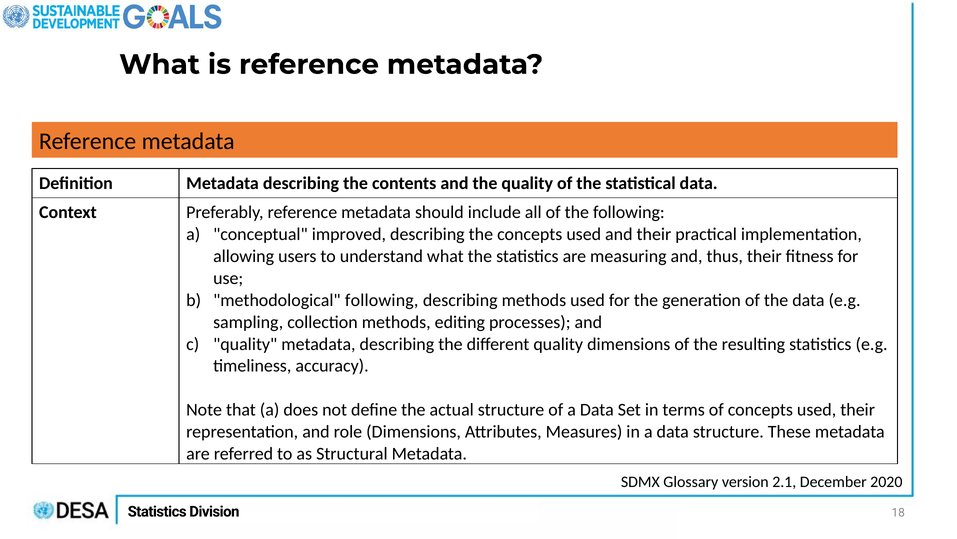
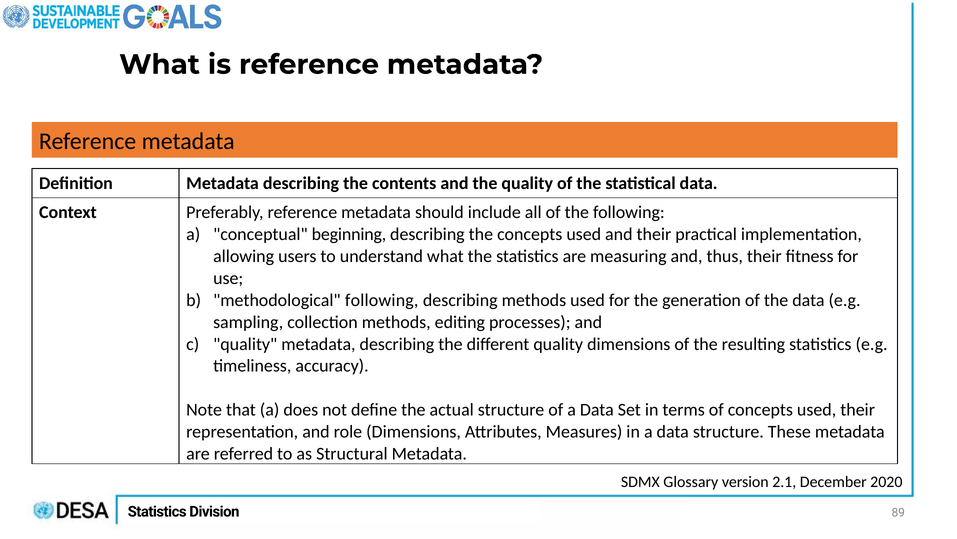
improved: improved -> beginning
18: 18 -> 89
